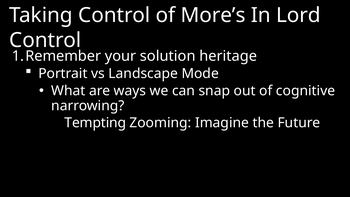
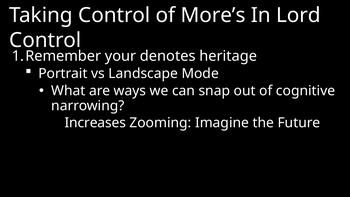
solution: solution -> denotes
Tempting: Tempting -> Increases
